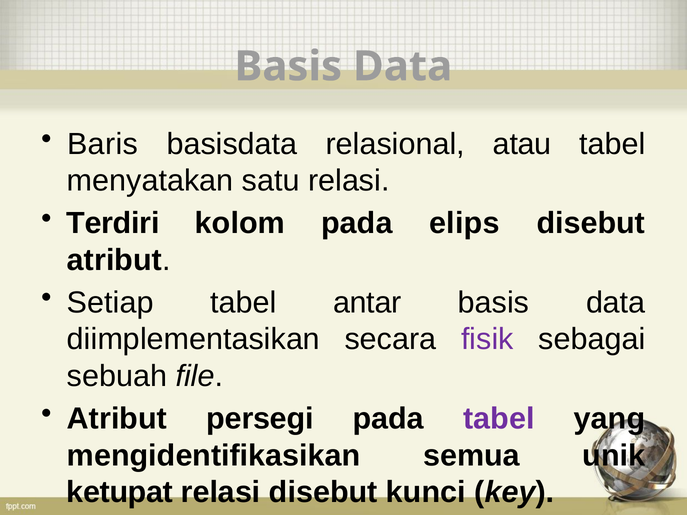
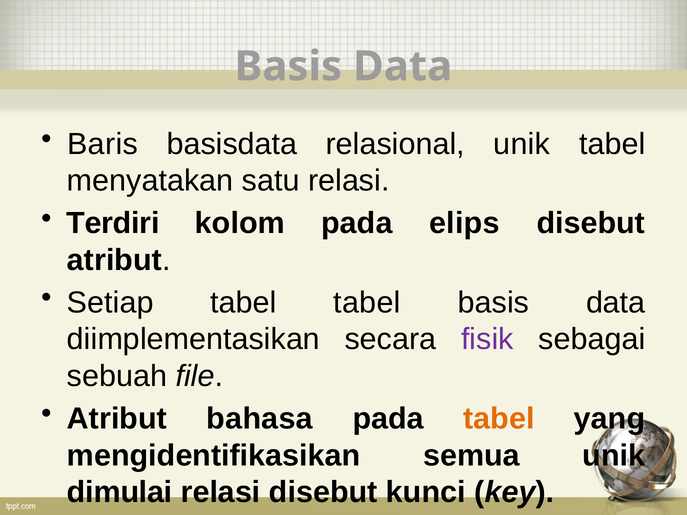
relasional atau: atau -> unik
tabel antar: antar -> tabel
persegi: persegi -> bahasa
tabel at (499, 419) colour: purple -> orange
ketupat: ketupat -> dimulai
